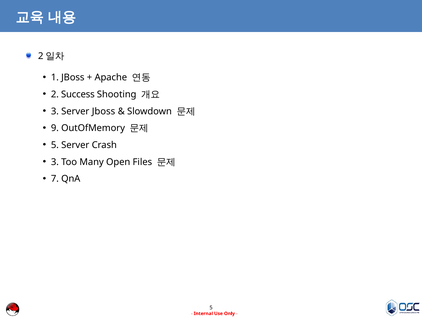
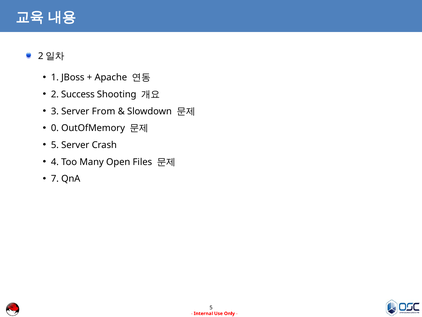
Server Jboss: Jboss -> From
9: 9 -> 0
3 at (55, 162): 3 -> 4
